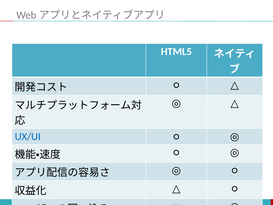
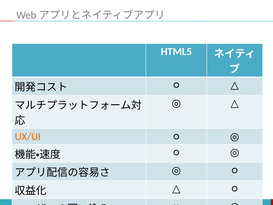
UX/UI colour: blue -> orange
